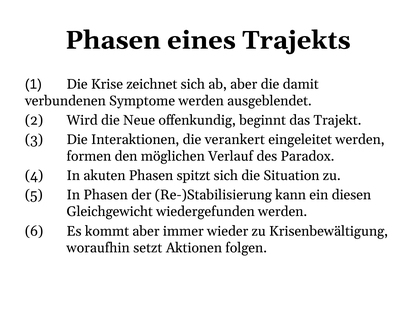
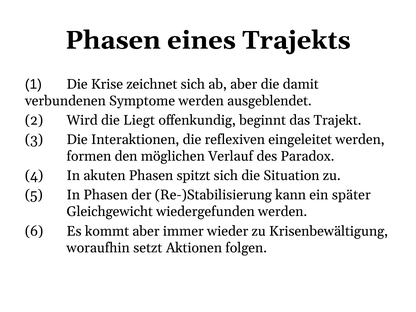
Neue: Neue -> Liegt
verankert: verankert -> reflexiven
diesen: diesen -> später
